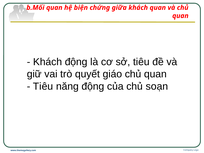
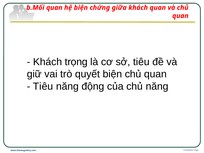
Khách động: động -> trọng
quyết giáo: giáo -> biện
chủ soạn: soạn -> năng
